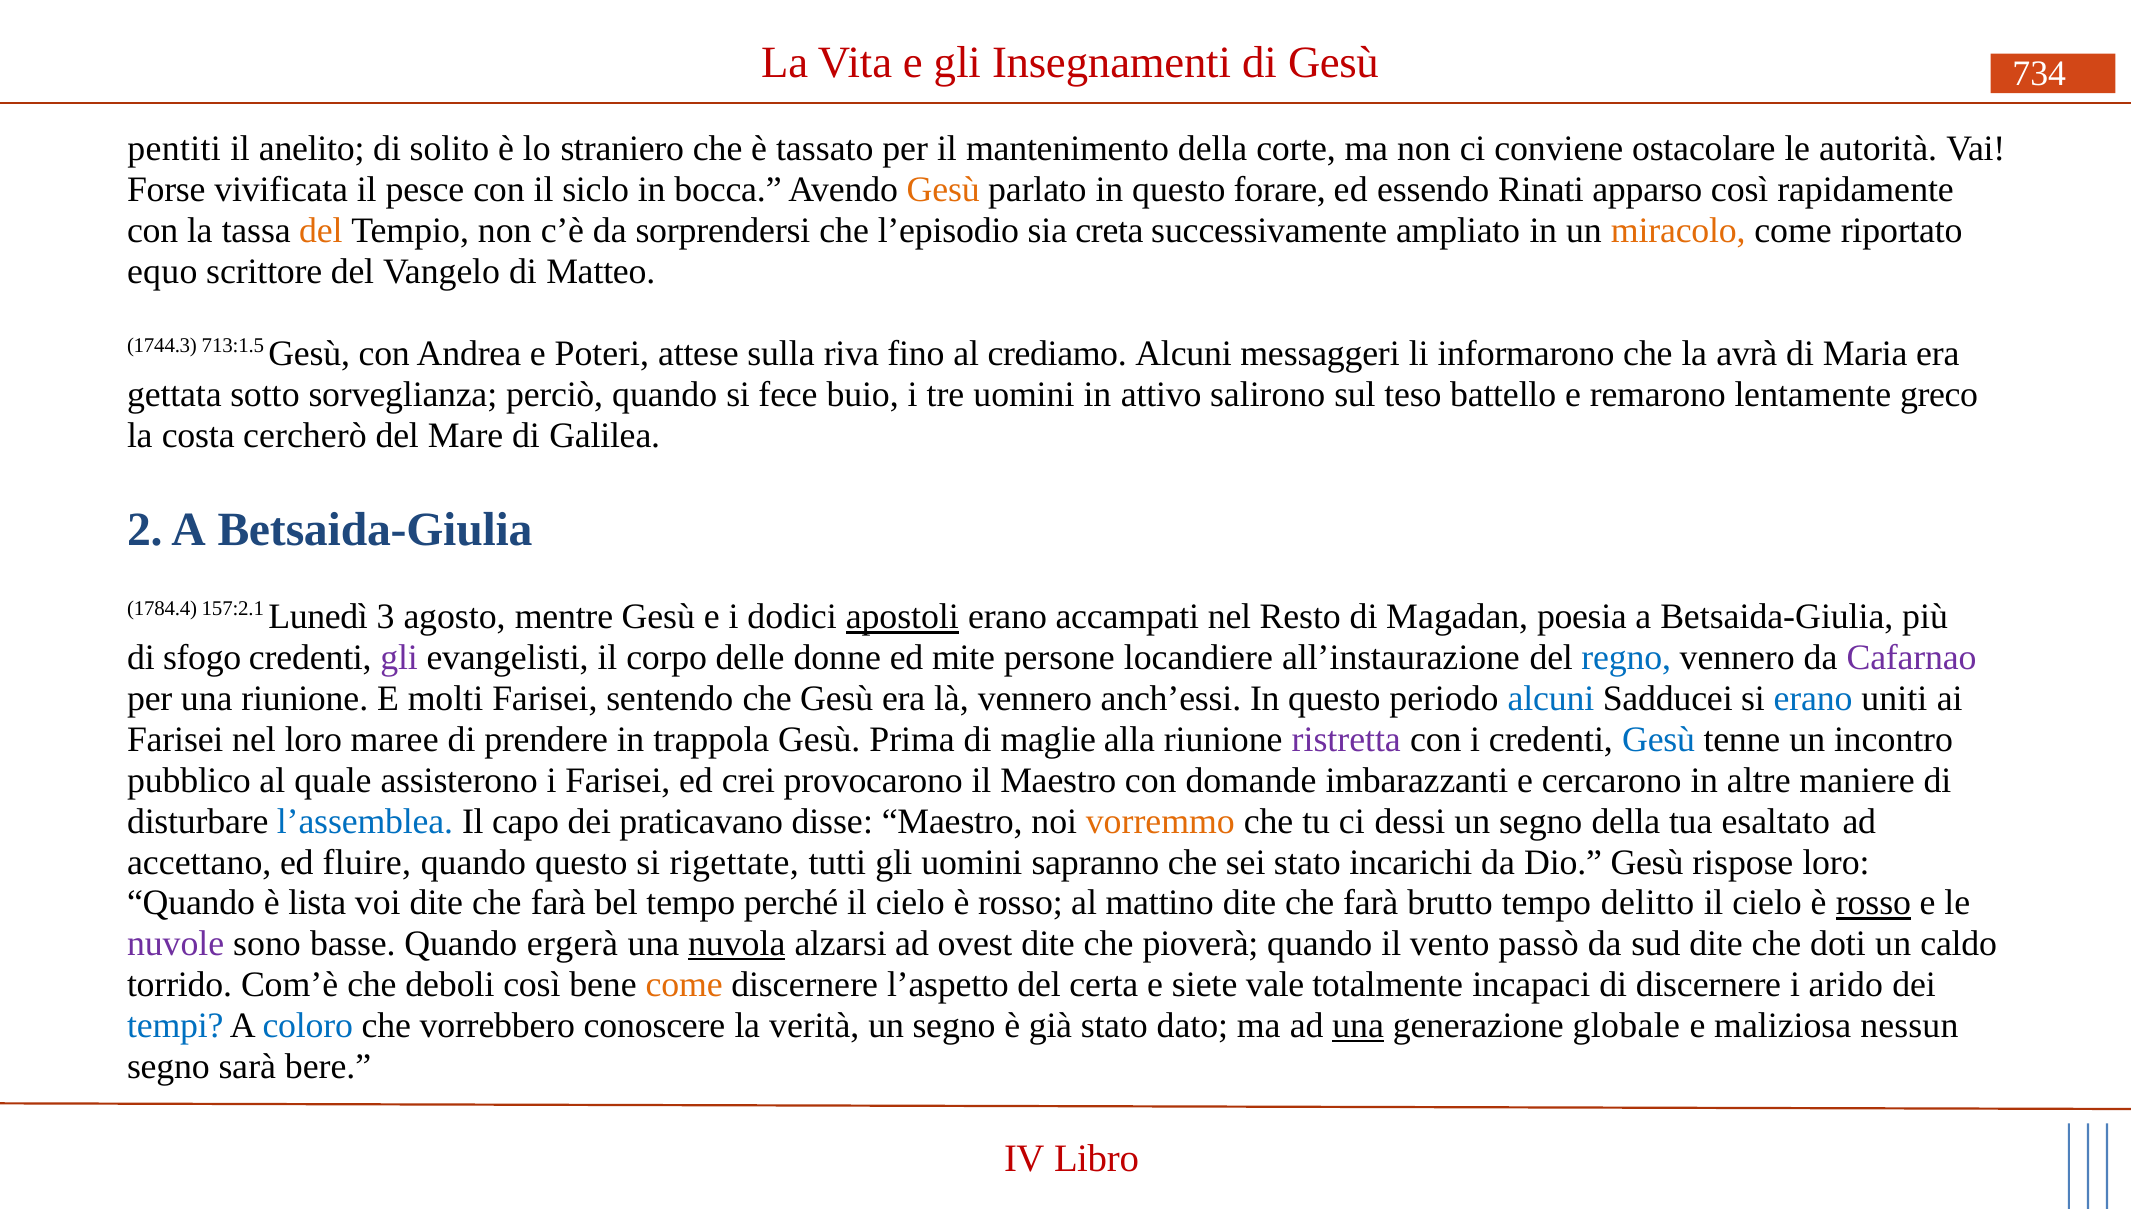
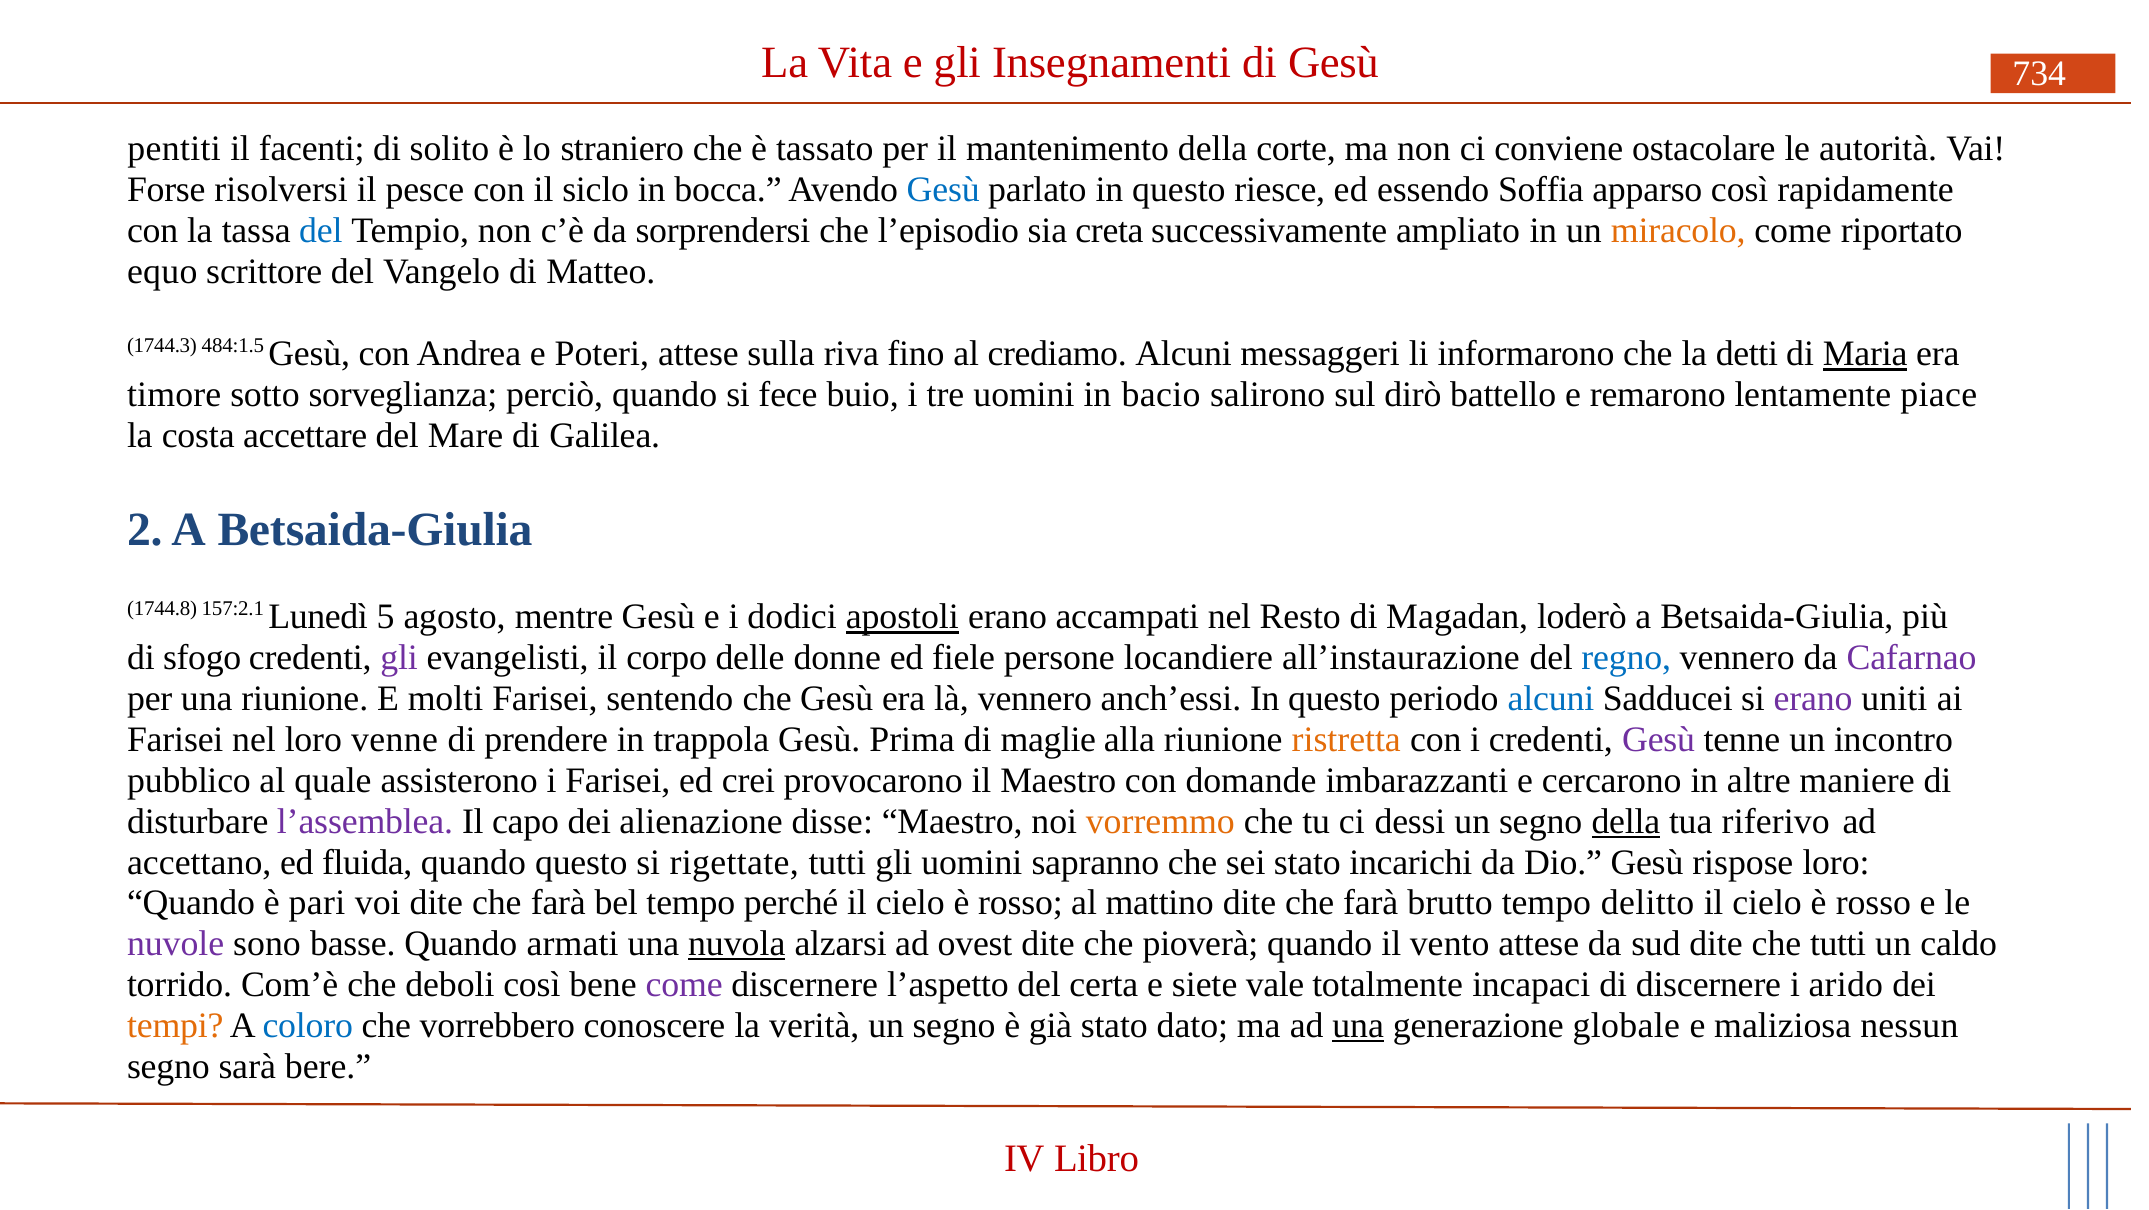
anelito: anelito -> facenti
vivificata: vivificata -> risolversi
Gesù at (943, 190) colour: orange -> blue
forare: forare -> riesce
Rinati: Rinati -> Soffia
del at (321, 231) colour: orange -> blue
713:1.5: 713:1.5 -> 484:1.5
avrà: avrà -> detti
Maria underline: none -> present
gettata: gettata -> timore
attivo: attivo -> bacio
teso: teso -> dirò
greco: greco -> piace
cercherò: cercherò -> accettare
1784.4: 1784.4 -> 1744.8
3: 3 -> 5
poesia: poesia -> loderò
mite: mite -> fiele
erano at (1813, 699) colour: blue -> purple
maree: maree -> venne
ristretta colour: purple -> orange
Gesù at (1659, 740) colour: blue -> purple
l’assemblea colour: blue -> purple
praticavano: praticavano -> alienazione
della at (1626, 822) underline: none -> present
esaltato: esaltato -> riferivo
fluire: fluire -> fluida
lista: lista -> pari
rosso at (1873, 903) underline: present -> none
ergerà: ergerà -> armati
vento passò: passò -> attese
che doti: doti -> tutti
come at (684, 985) colour: orange -> purple
tempi colour: blue -> orange
